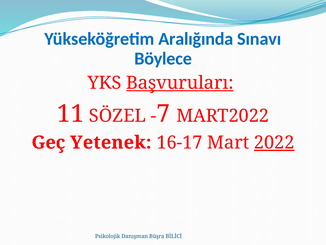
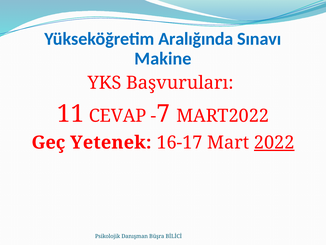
Böylece: Böylece -> Makine
Başvuruları underline: present -> none
SÖZEL: SÖZEL -> CEVAP
